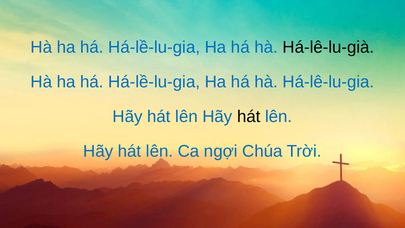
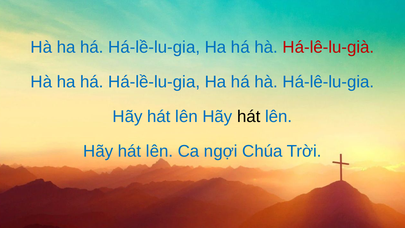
Há-lê-lu-già colour: black -> red
